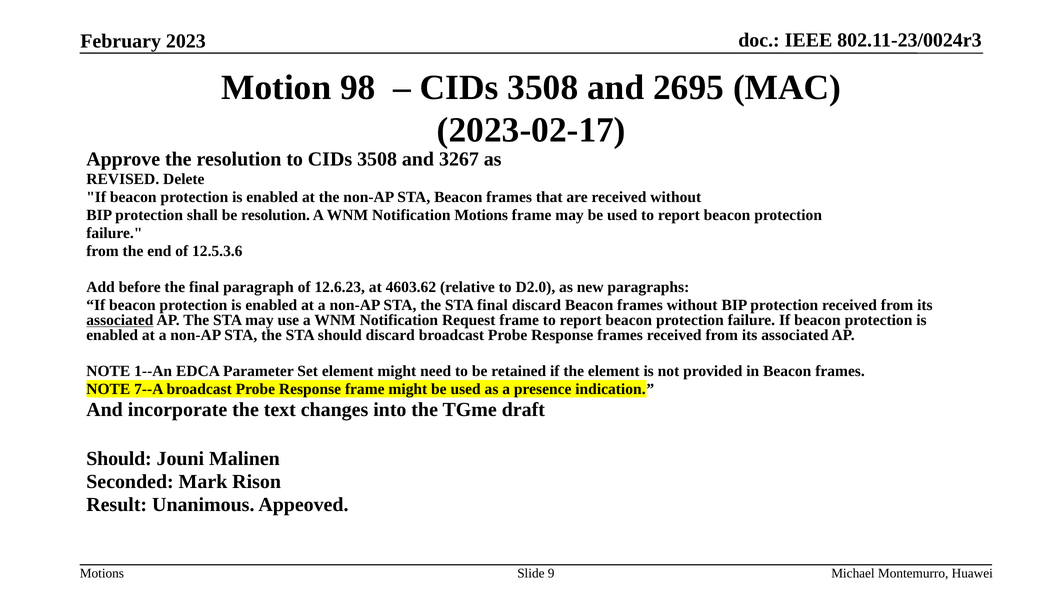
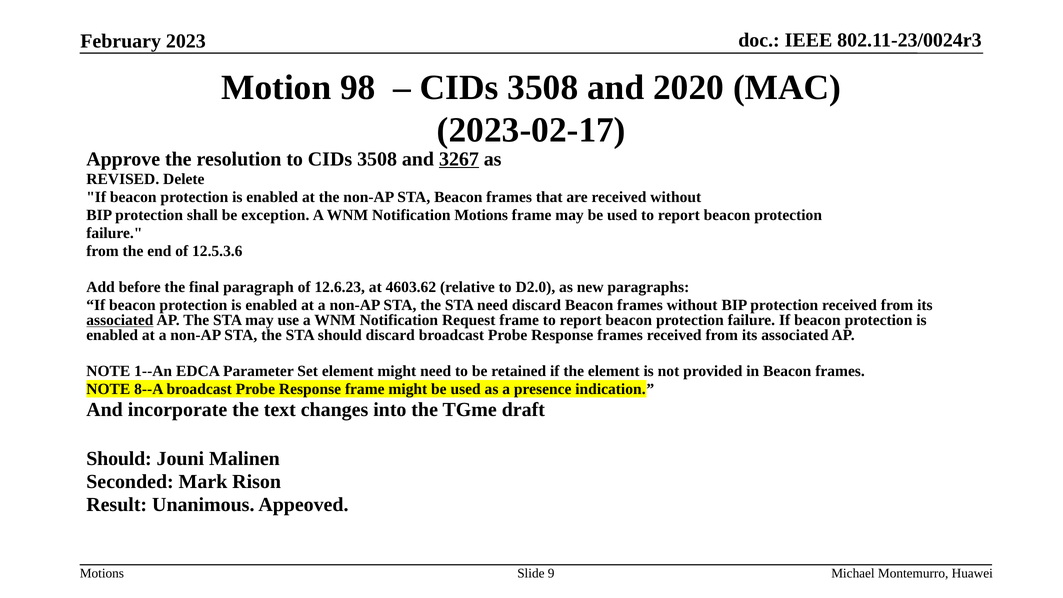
2695: 2695 -> 2020
3267 underline: none -> present
be resolution: resolution -> exception
STA final: final -> need
7--A: 7--A -> 8--A
